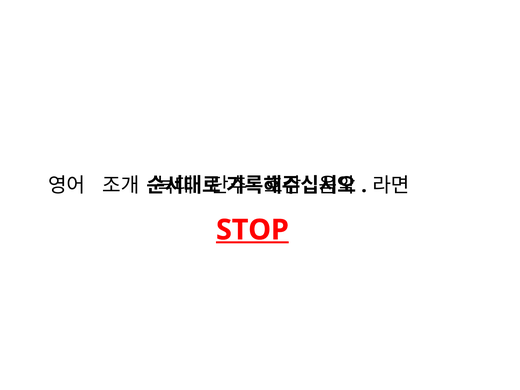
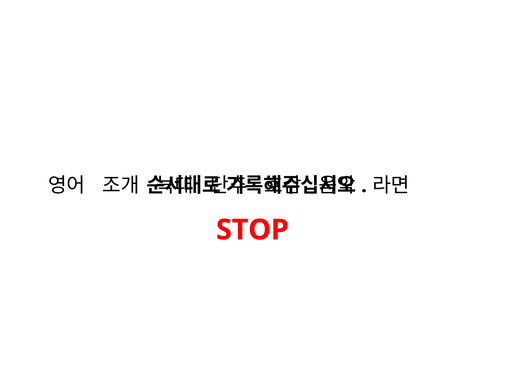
STOP underline: present -> none
